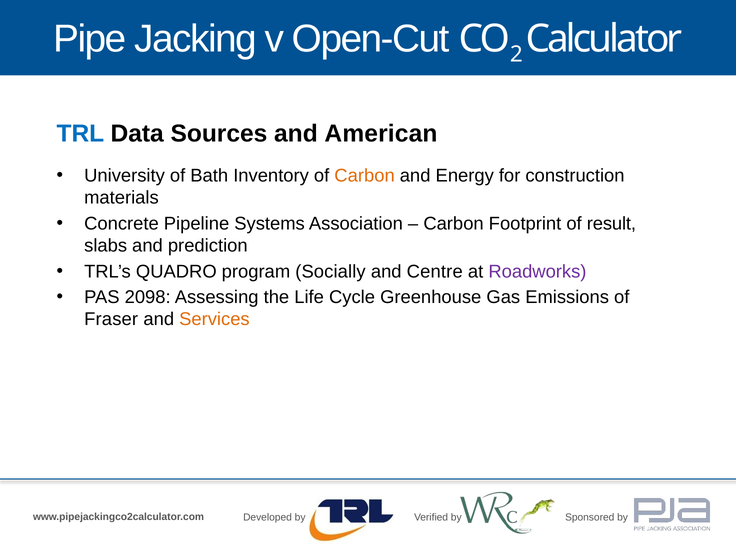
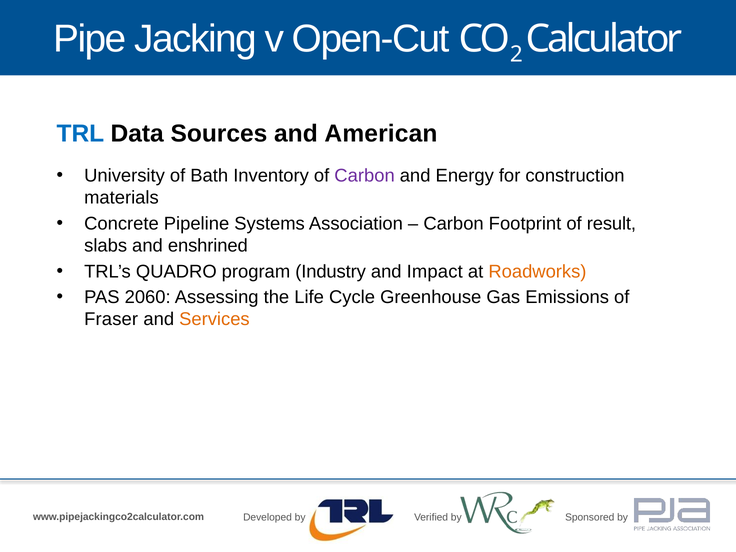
Carbon at (365, 176) colour: orange -> purple
prediction: prediction -> enshrined
Socially: Socially -> Industry
Centre: Centre -> Impact
Roadworks colour: purple -> orange
2098: 2098 -> 2060
